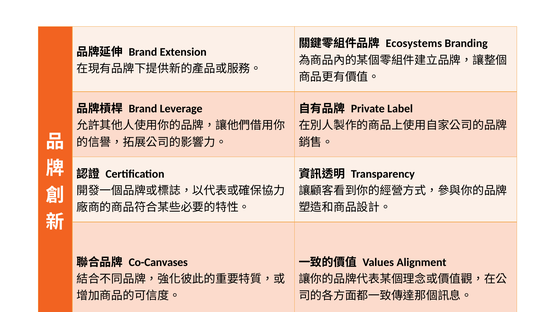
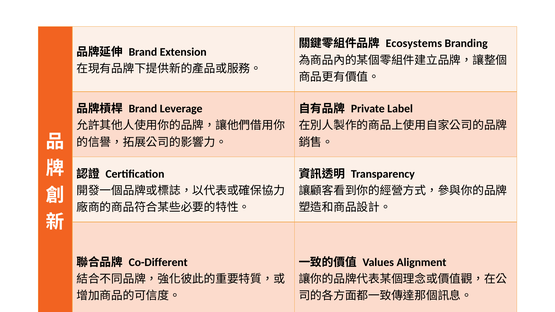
Co-Canvases: Co-Canvases -> Co-Different
